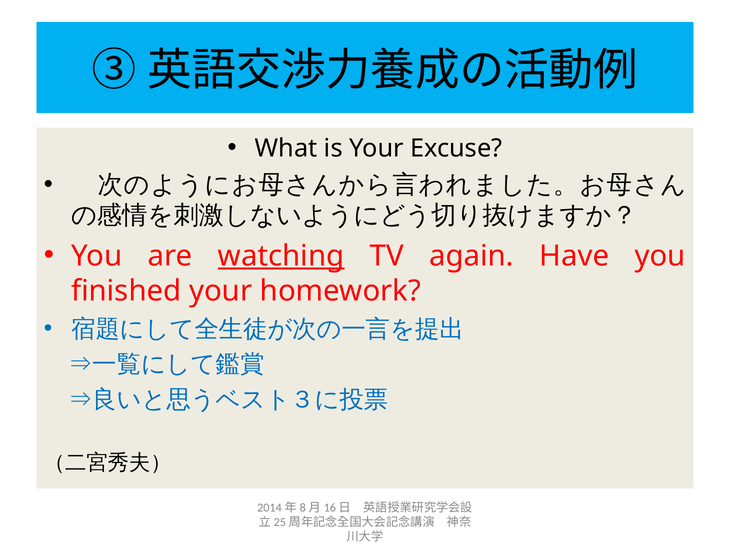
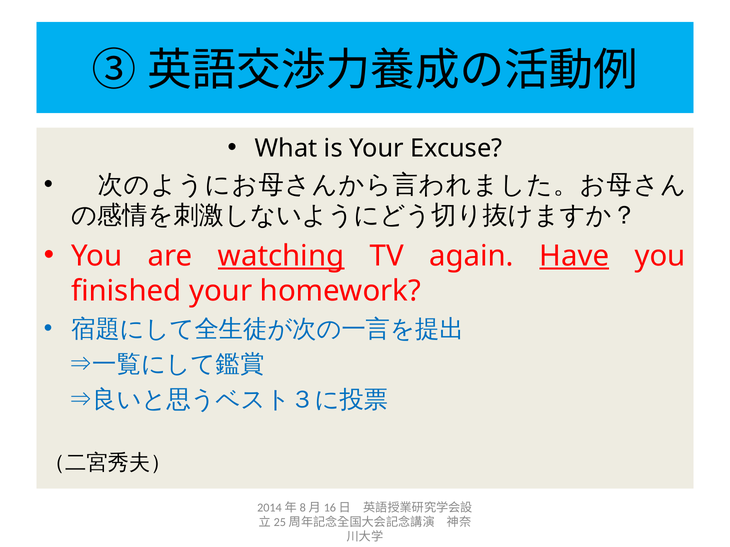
Have underline: none -> present
